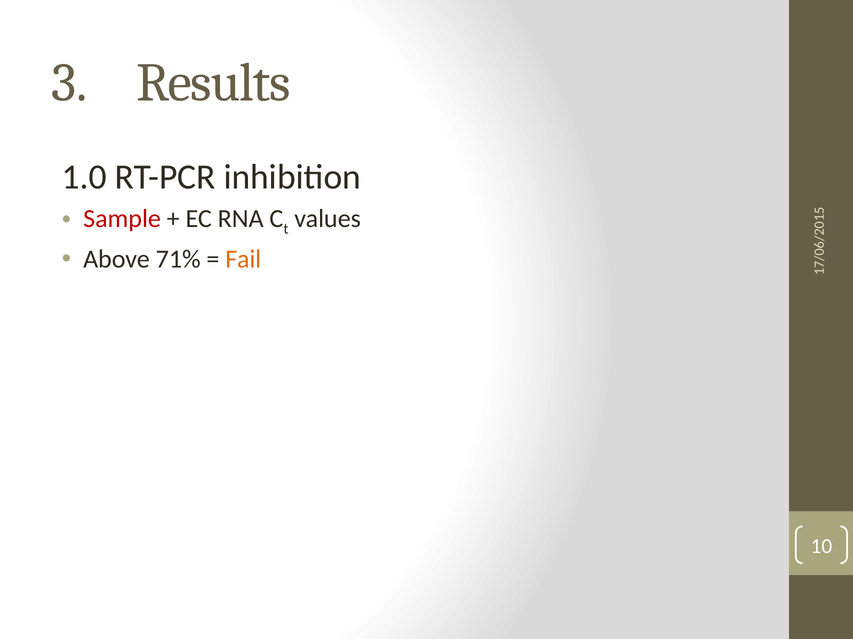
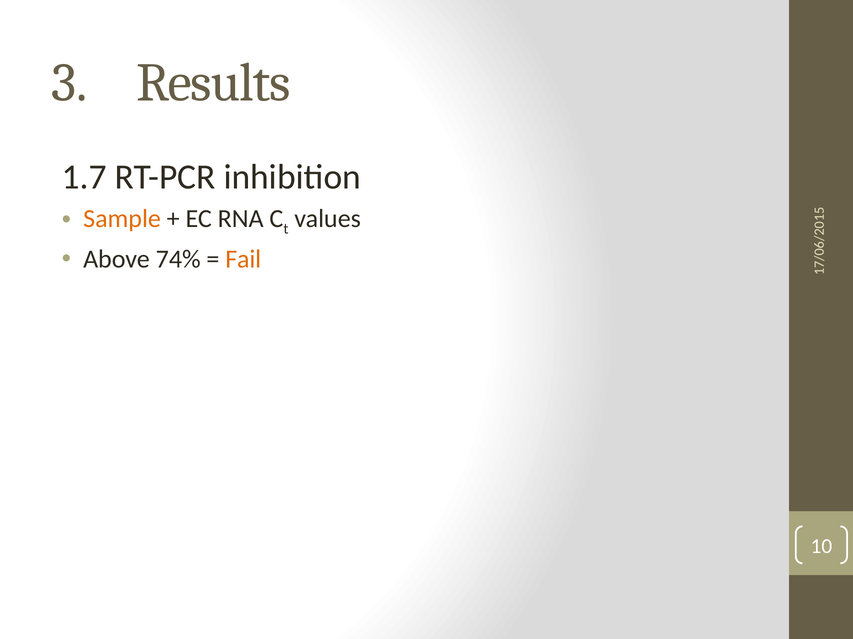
1.0: 1.0 -> 1.7
Sample colour: red -> orange
71%: 71% -> 74%
